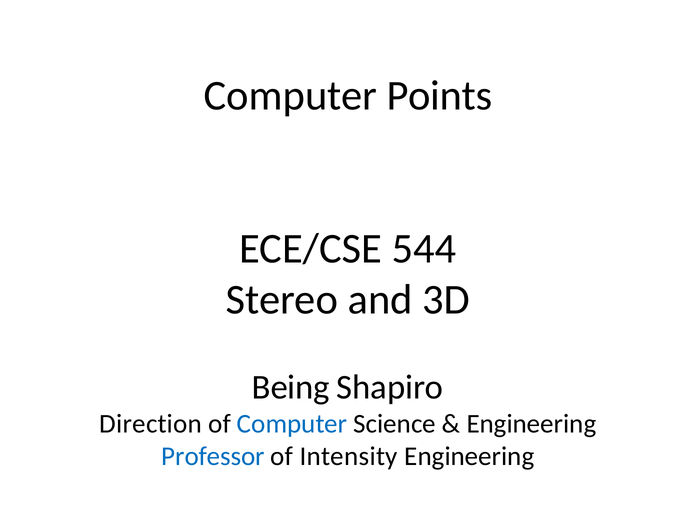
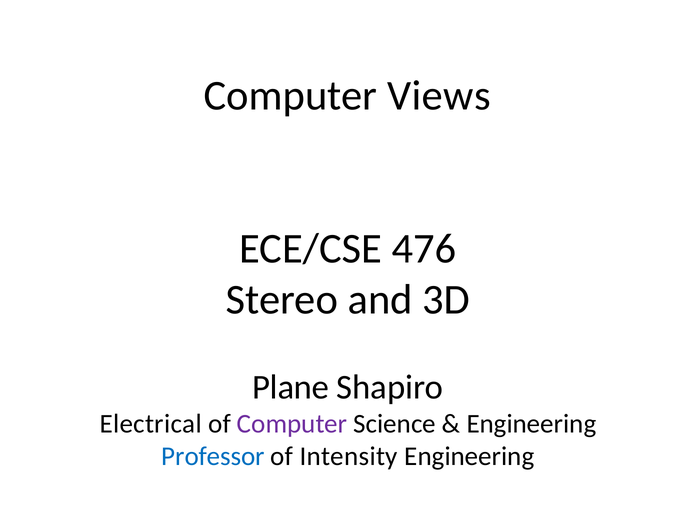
Points: Points -> Views
544: 544 -> 476
Being: Being -> Plane
Direction: Direction -> Electrical
Computer at (292, 424) colour: blue -> purple
